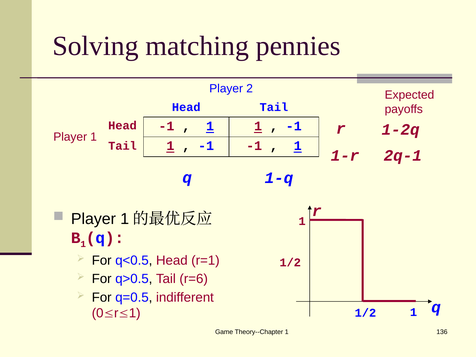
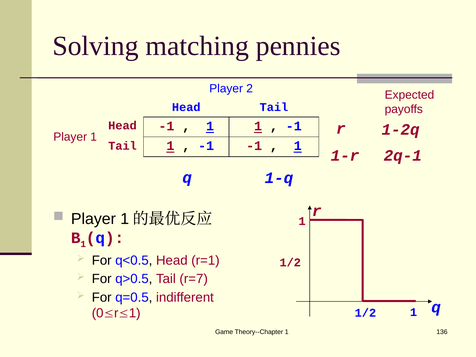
r=6: r=6 -> r=7
